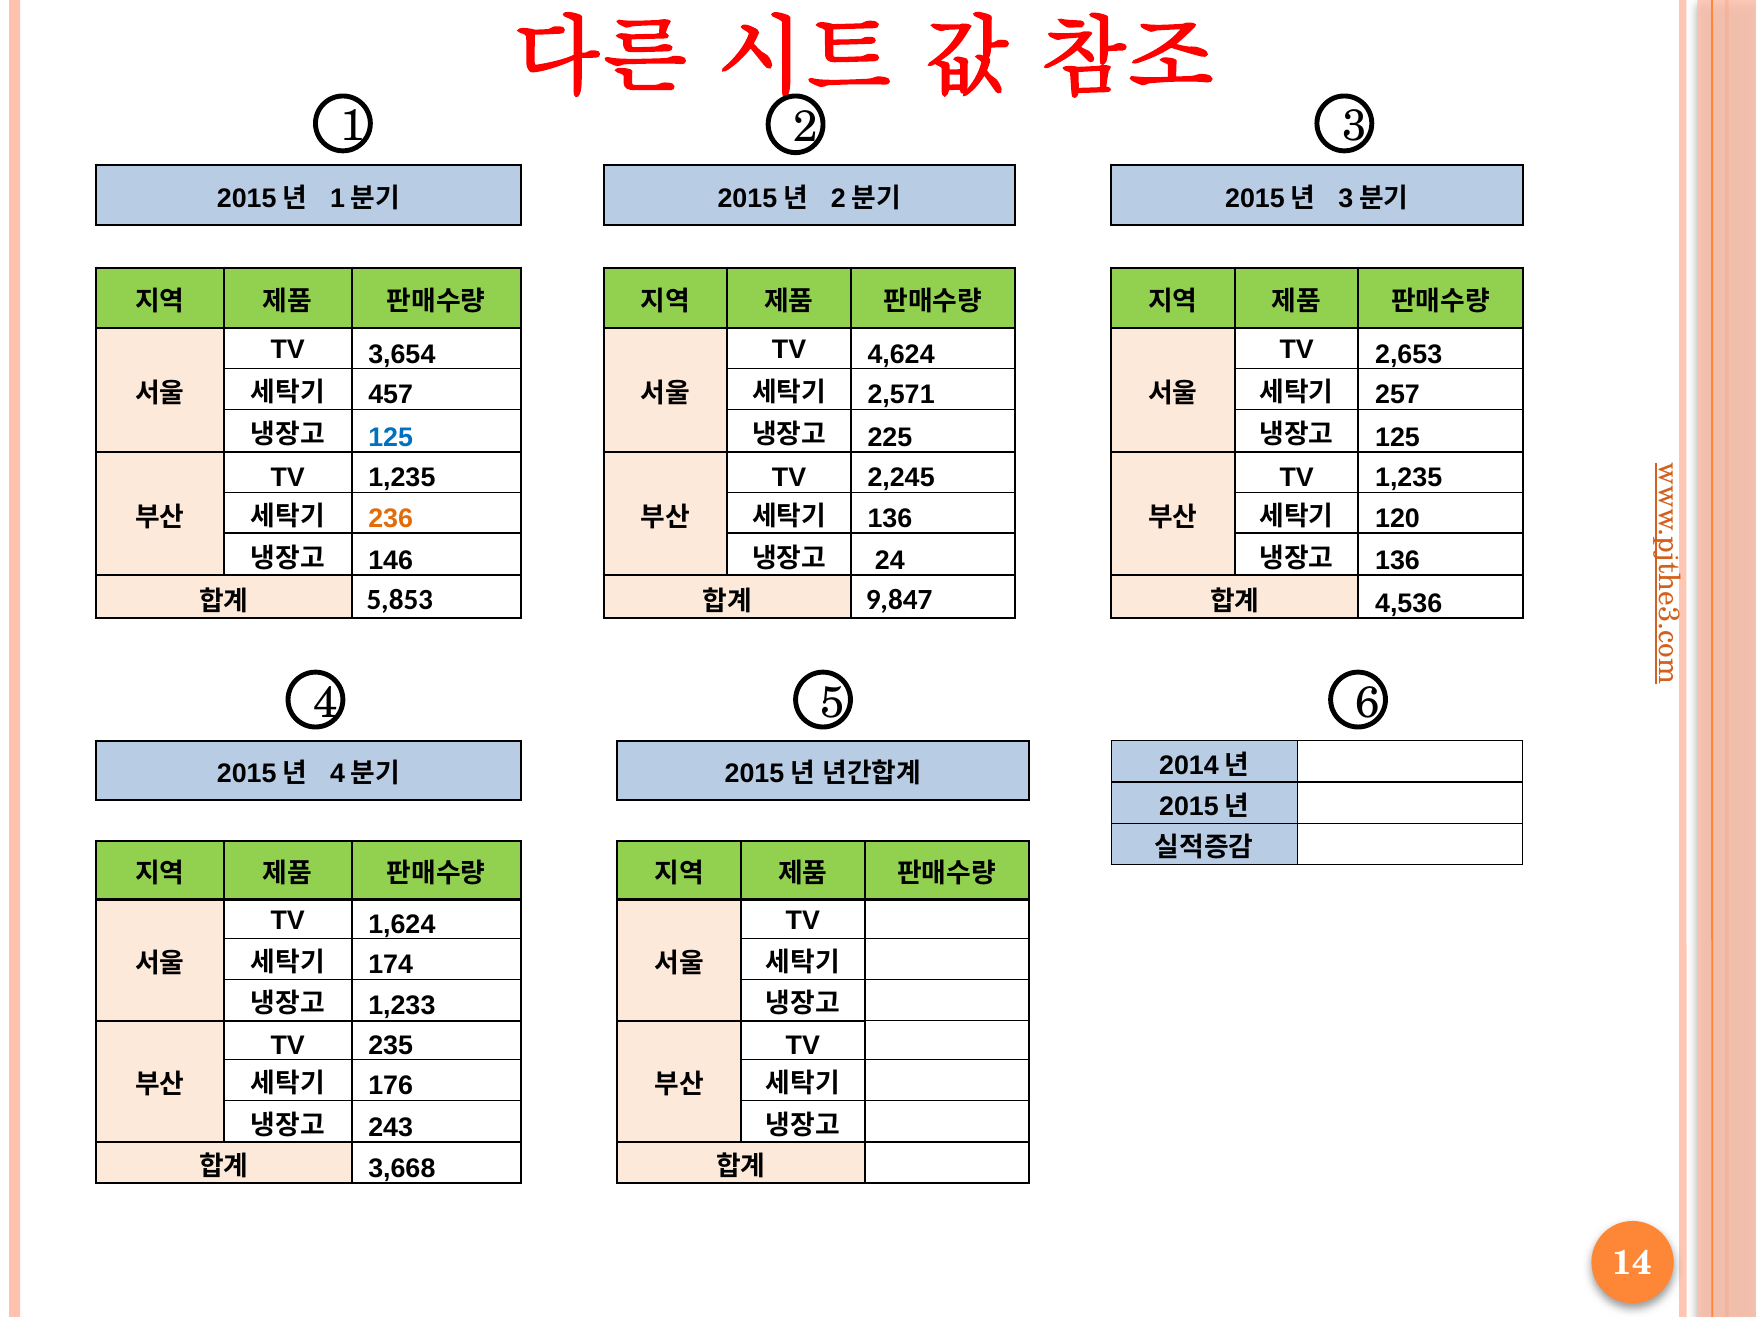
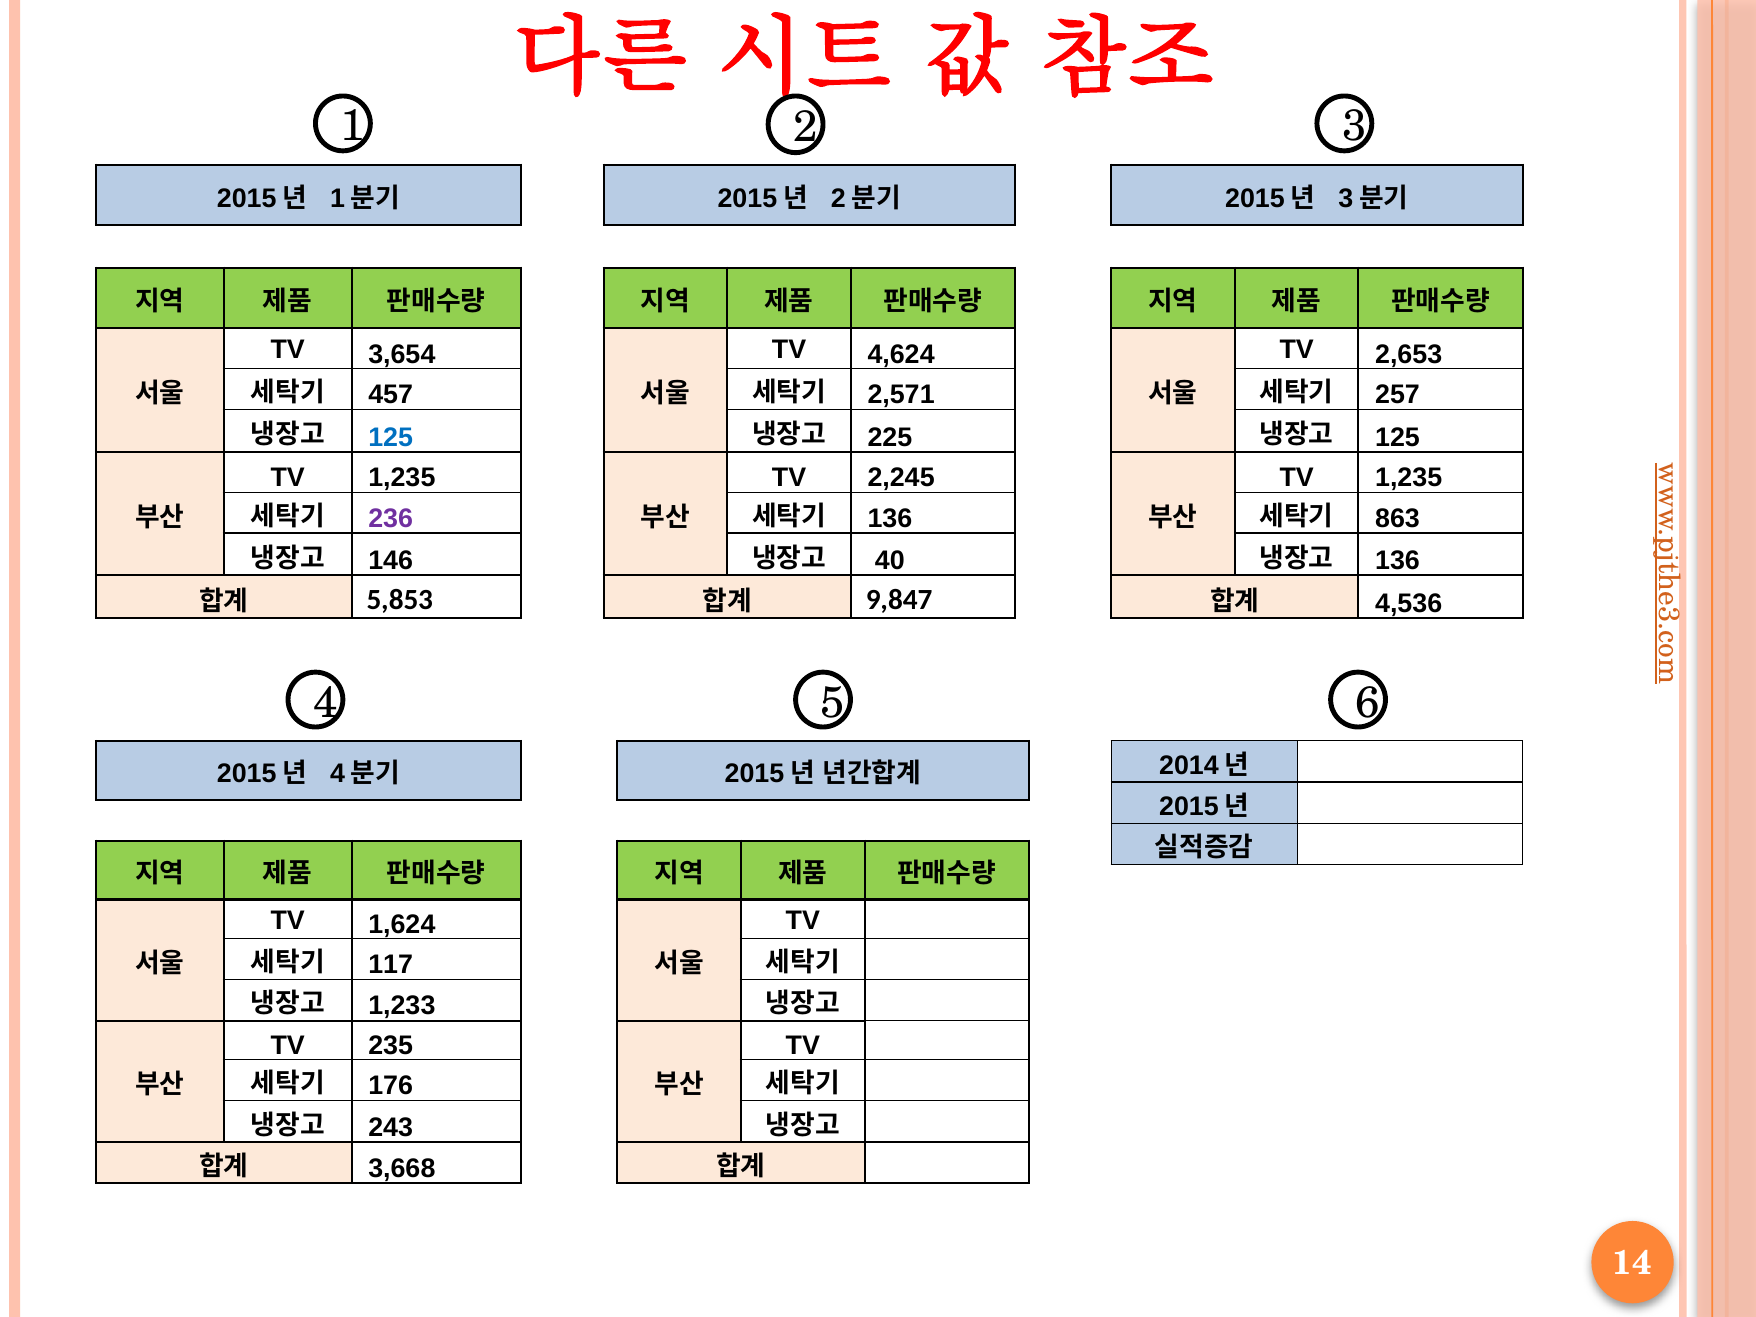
236 colour: orange -> purple
120: 120 -> 863
24: 24 -> 40
174: 174 -> 117
